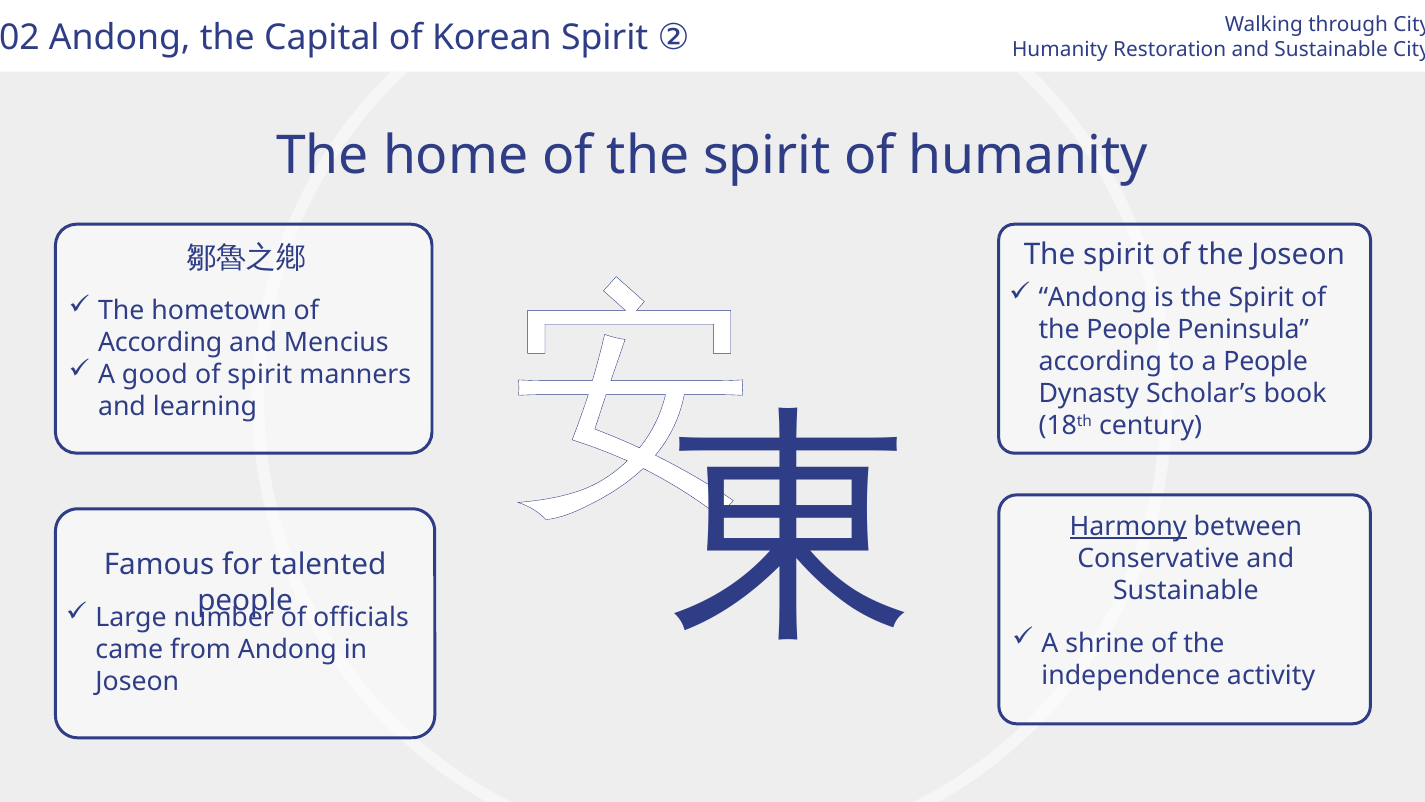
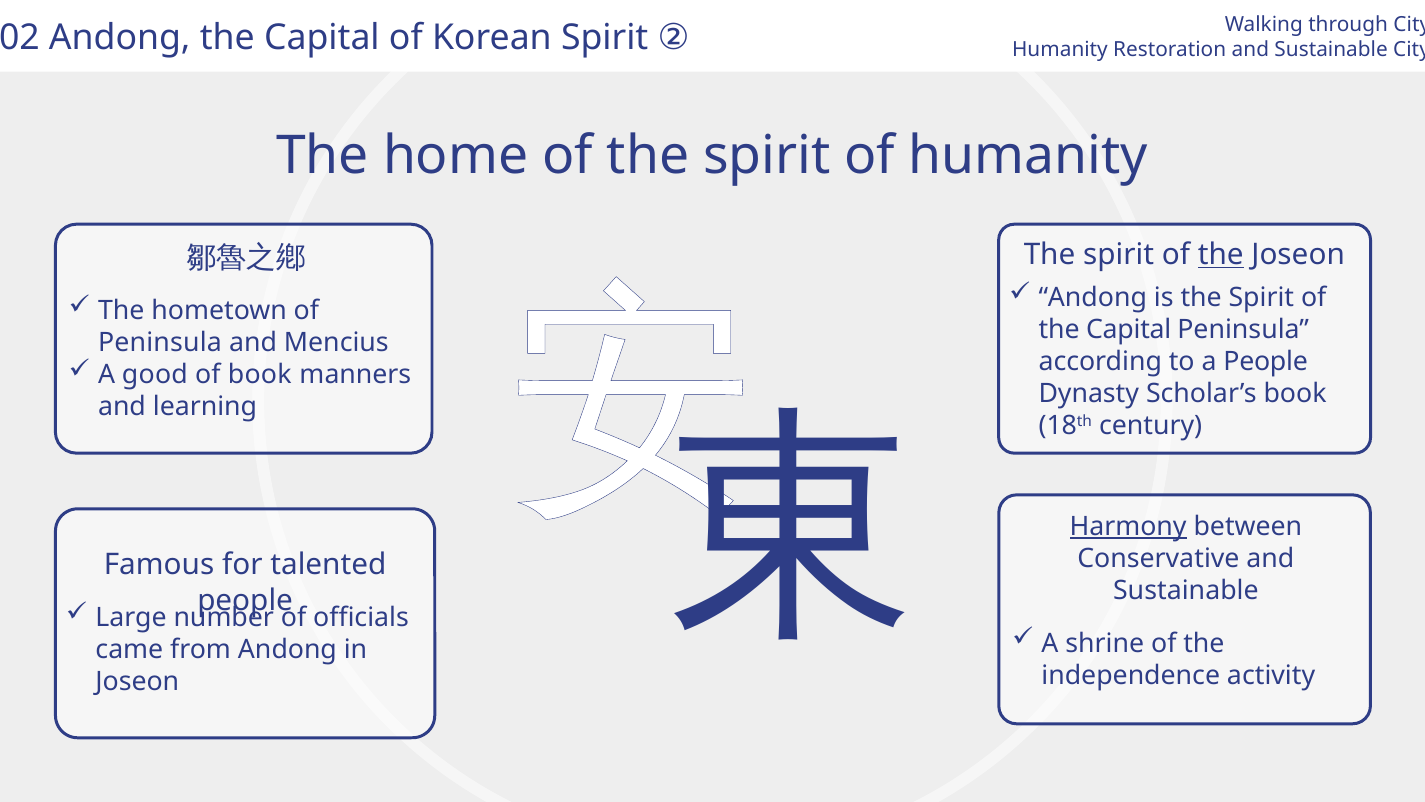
the at (1221, 254) underline: none -> present
People at (1129, 330): People -> Capital
According at (160, 342): According -> Peninsula
of spirit: spirit -> book
